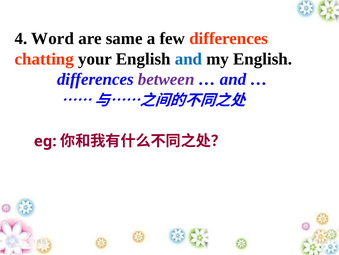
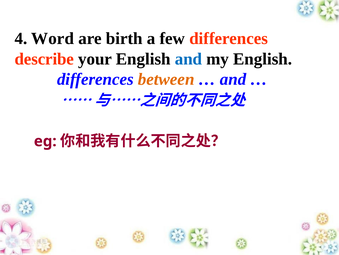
same: same -> birth
chatting: chatting -> describe
between colour: purple -> orange
